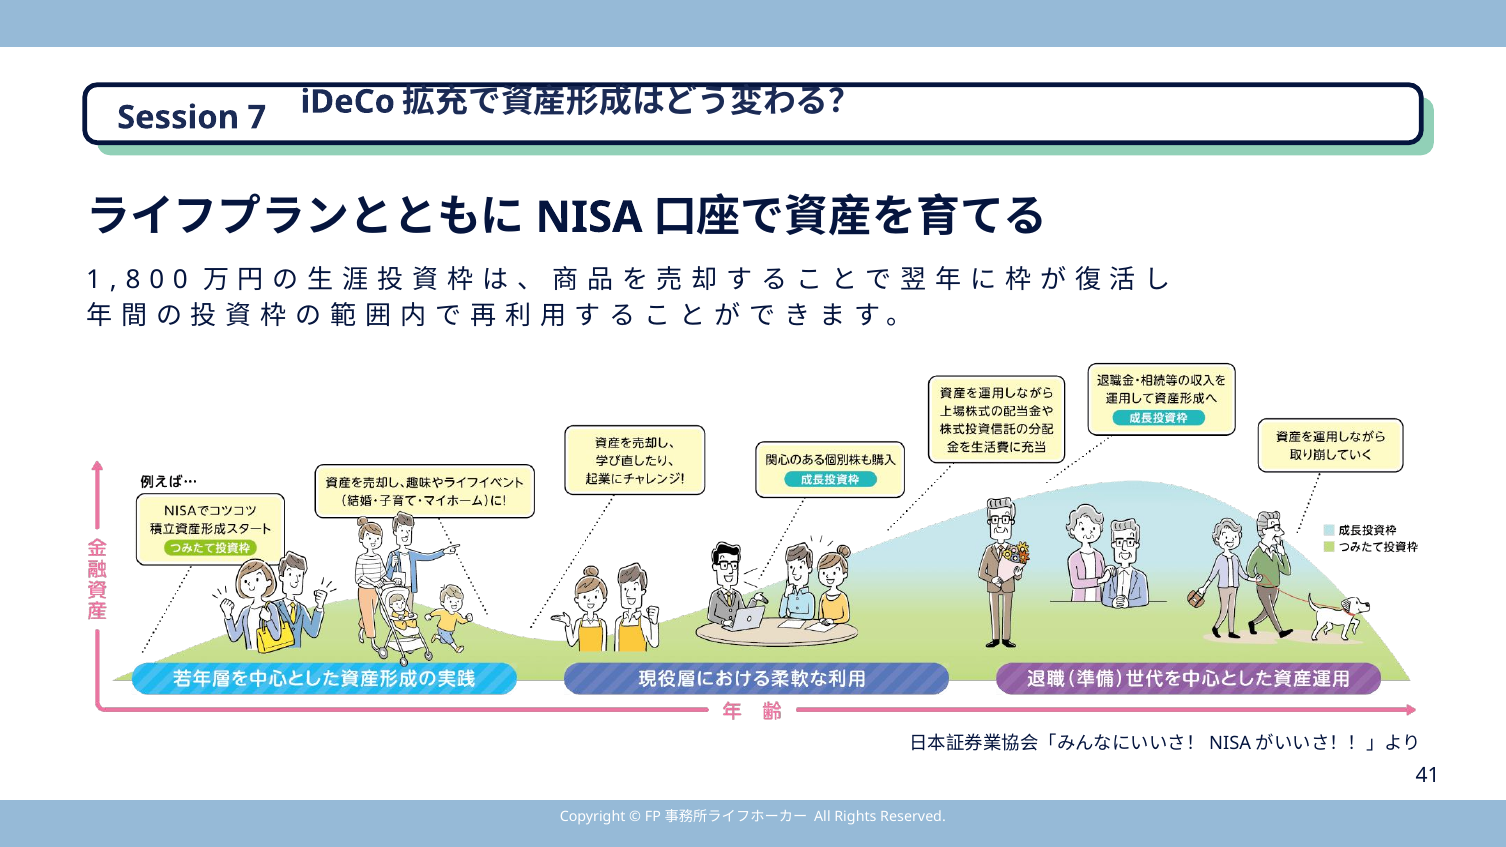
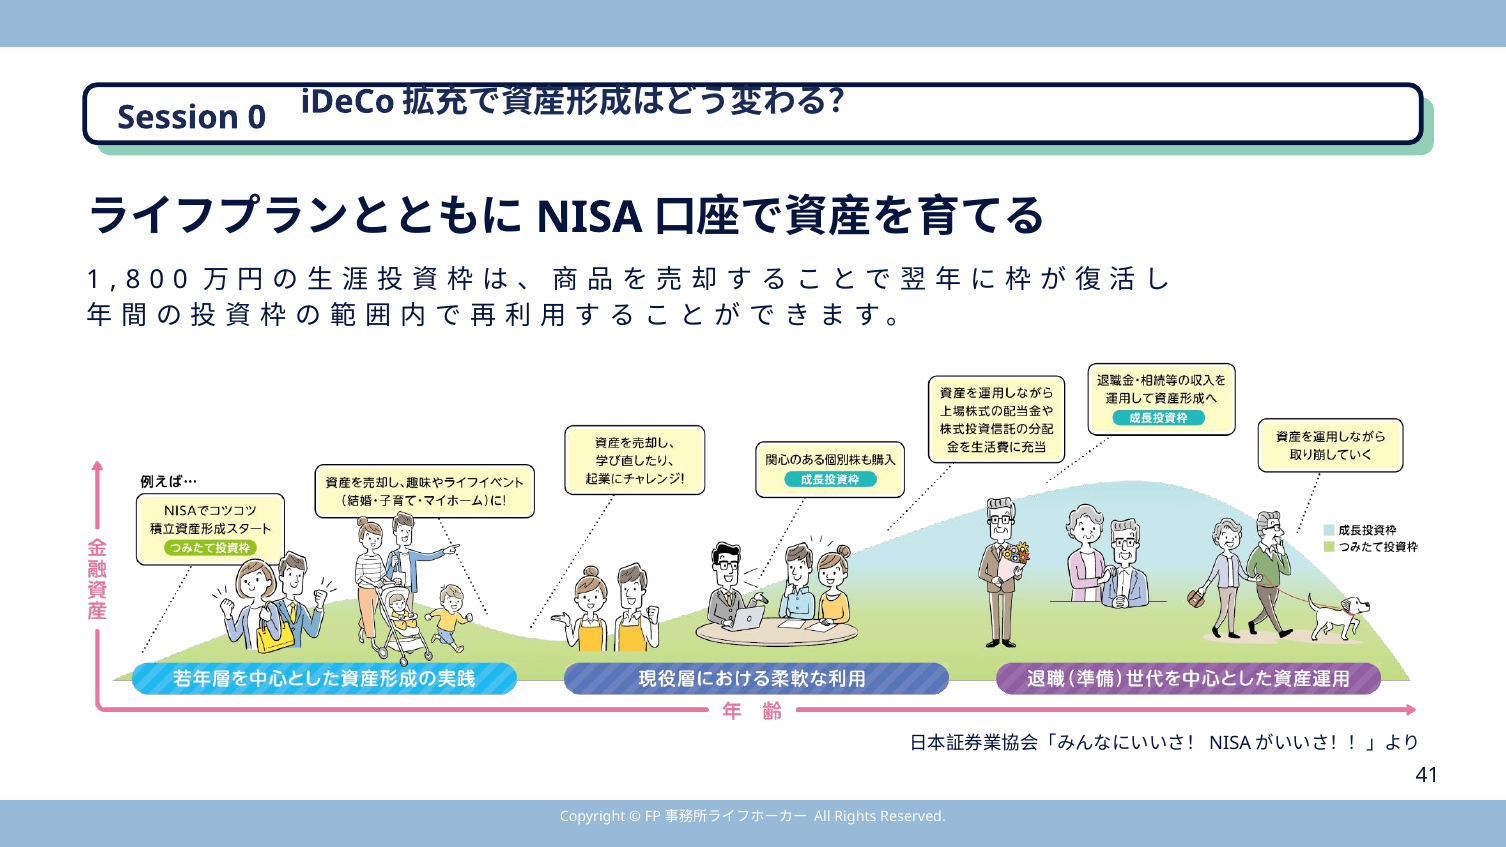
Session 7: 7 -> 0
